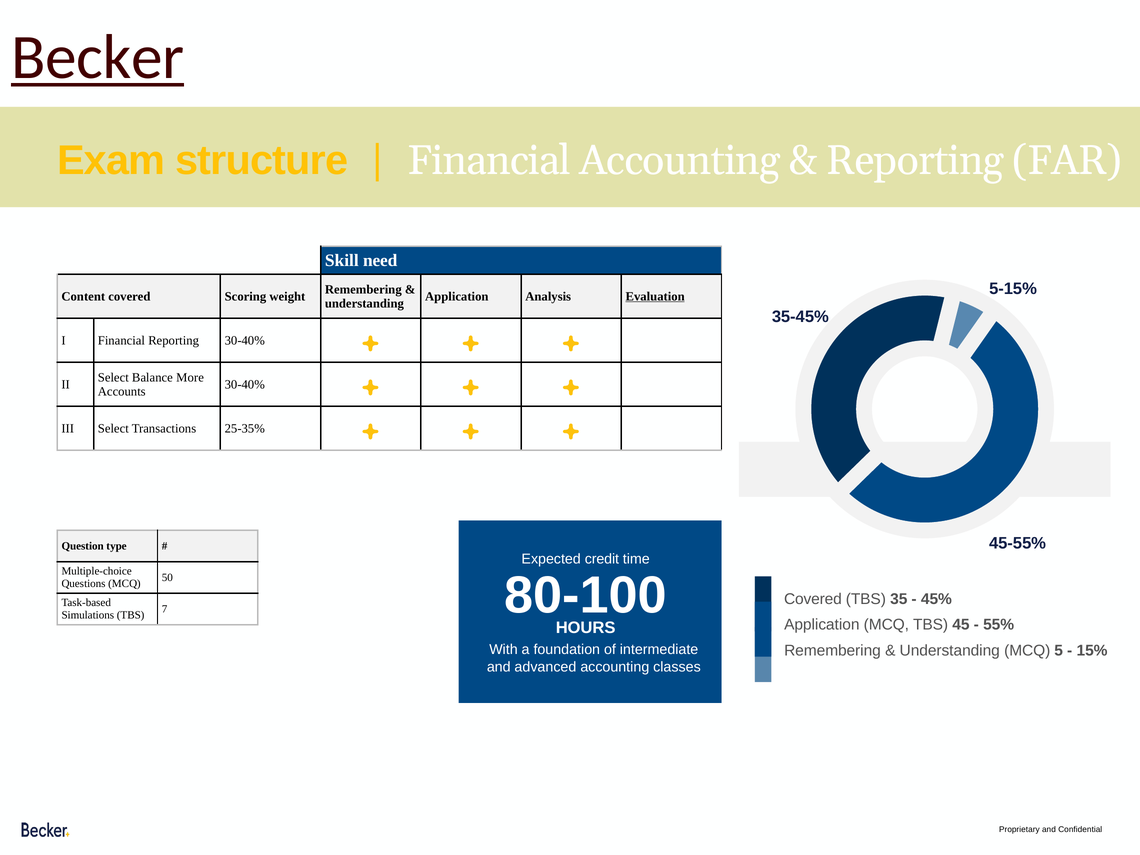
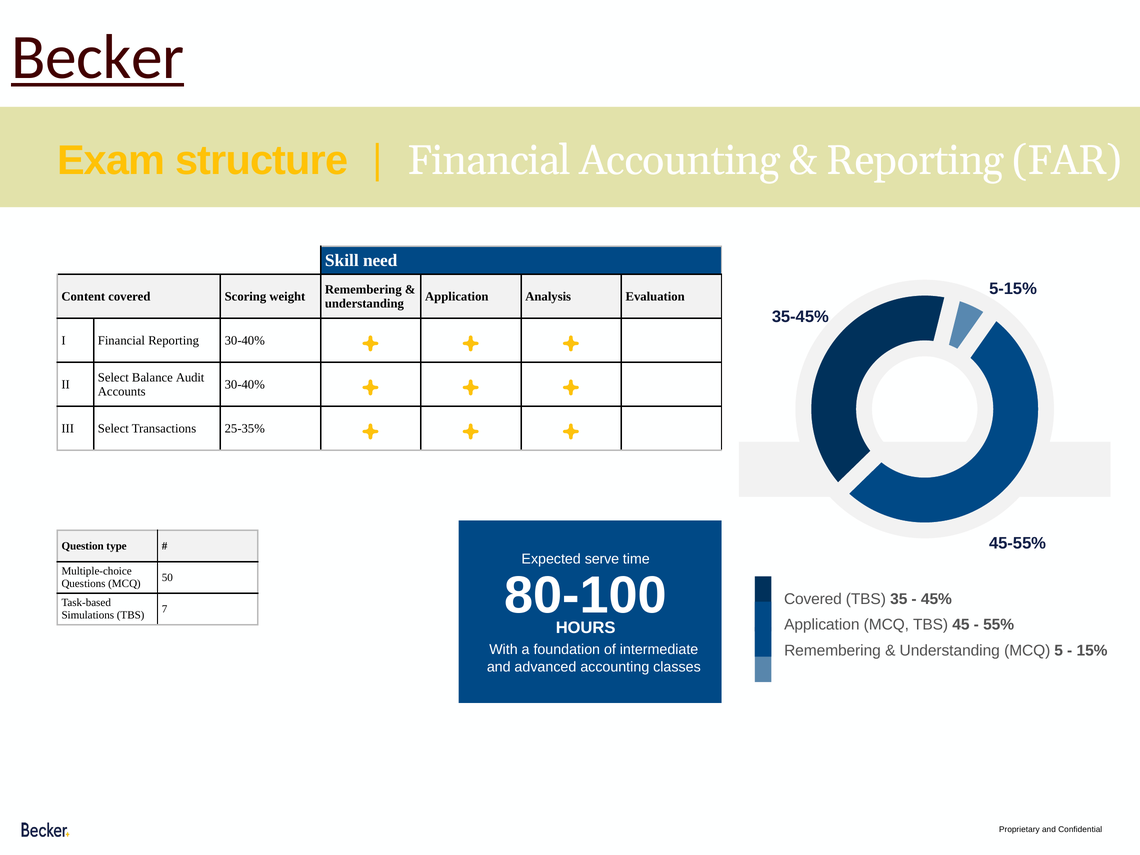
Evaluation underline: present -> none
More: More -> Audit
credit: credit -> serve
